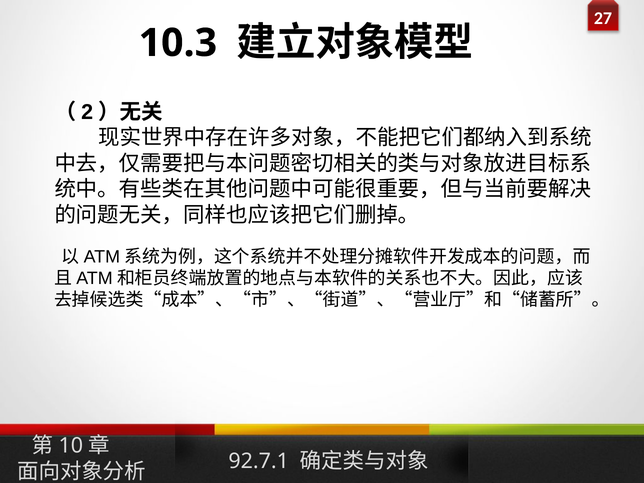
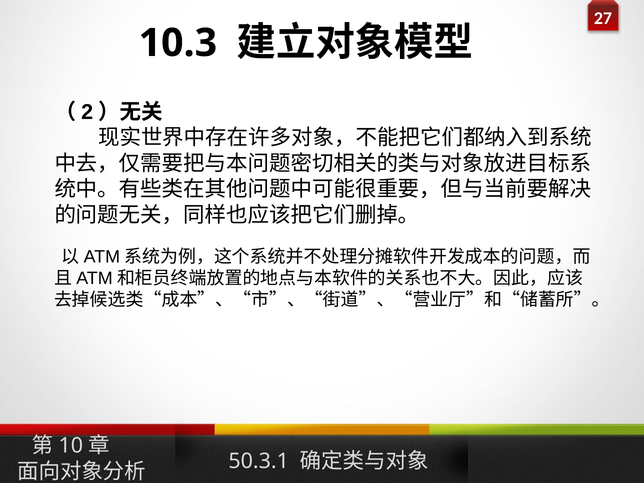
92.7.1: 92.7.1 -> 50.3.1
